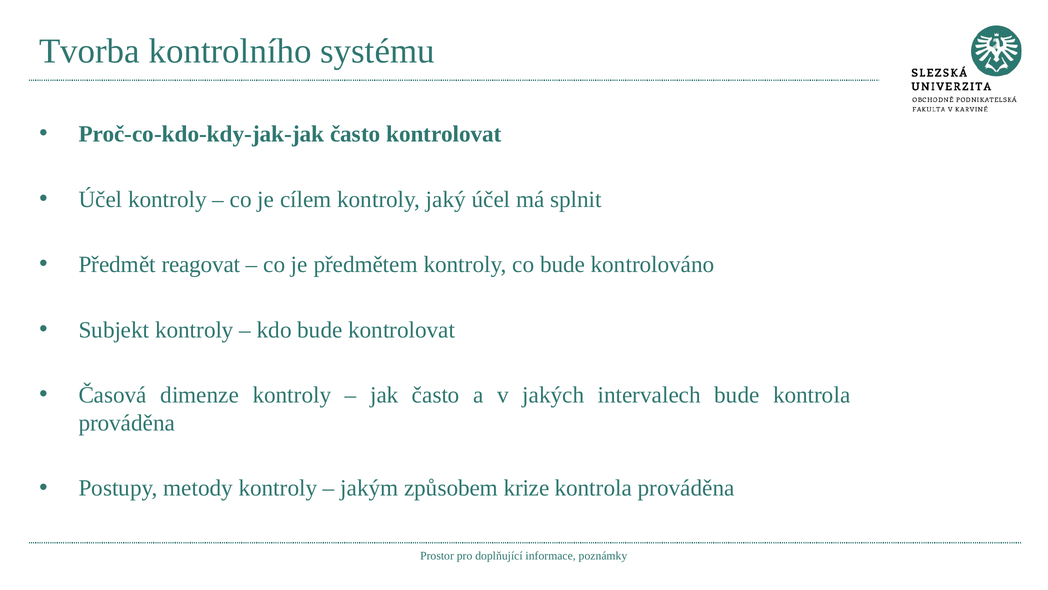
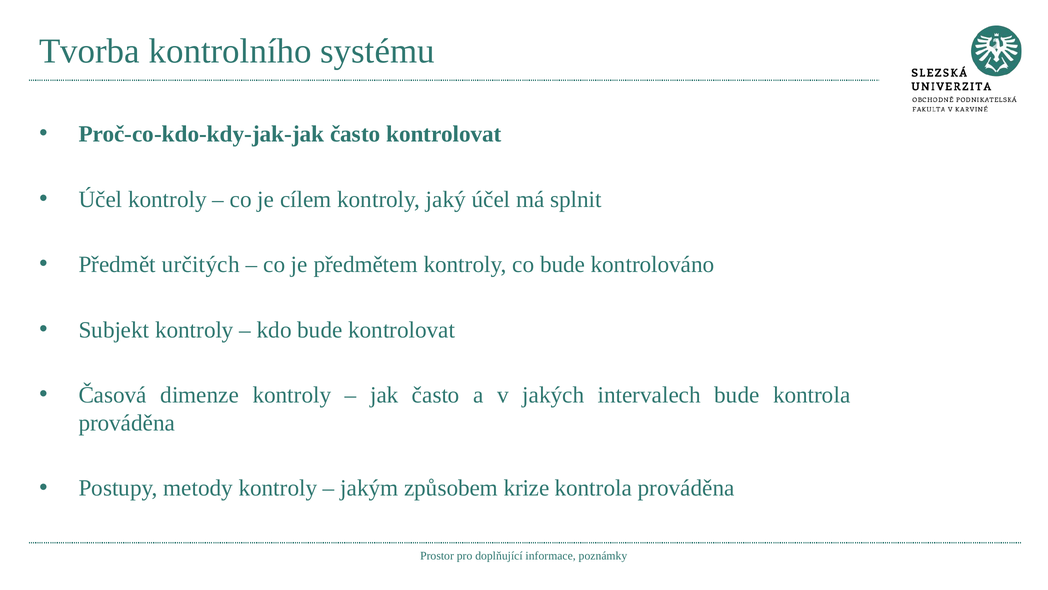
reagovat: reagovat -> určitých
